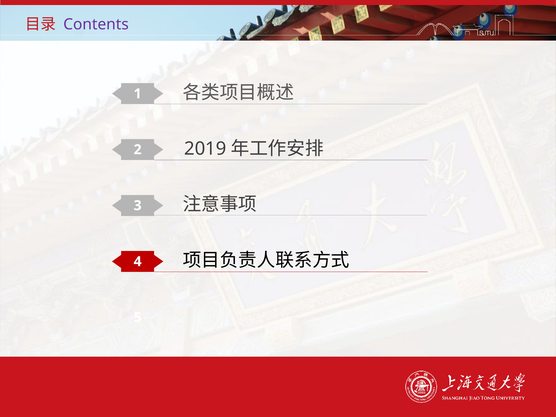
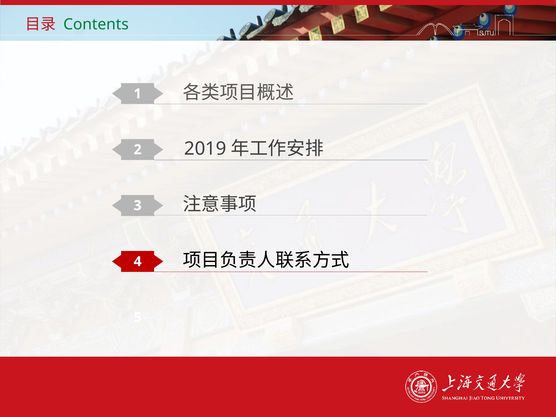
Contents colour: purple -> green
